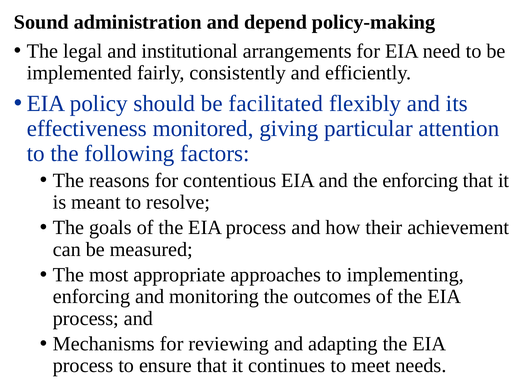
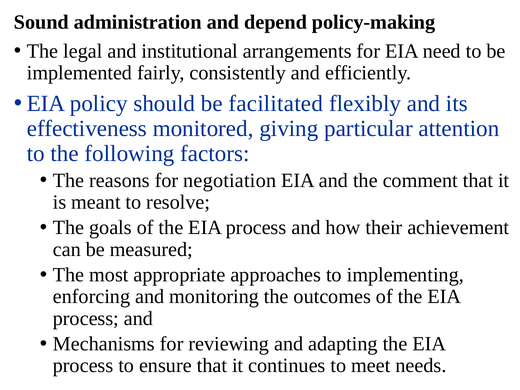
contentious: contentious -> negotiation
the enforcing: enforcing -> comment
